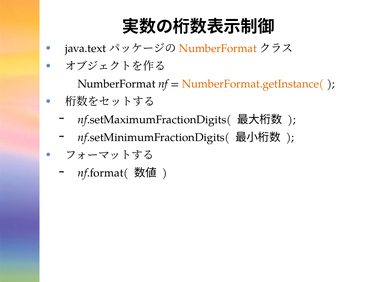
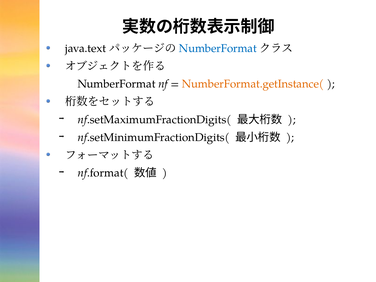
NumberFormat at (218, 48) colour: orange -> blue
